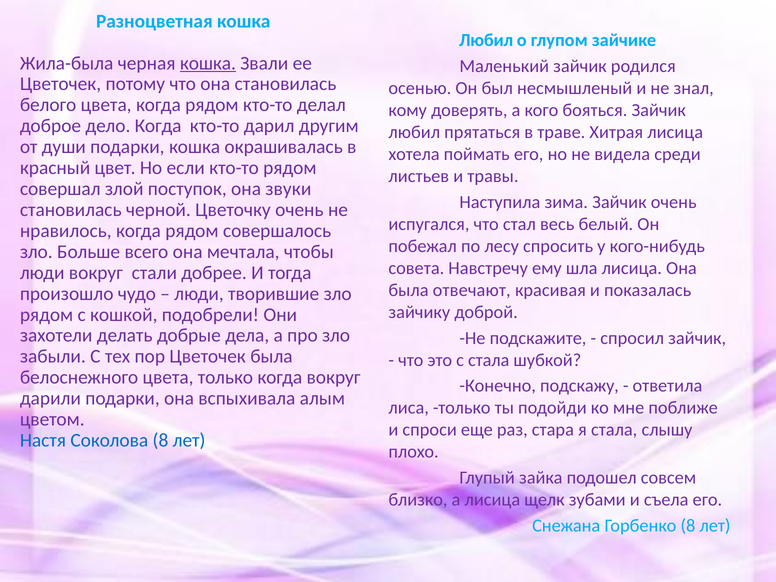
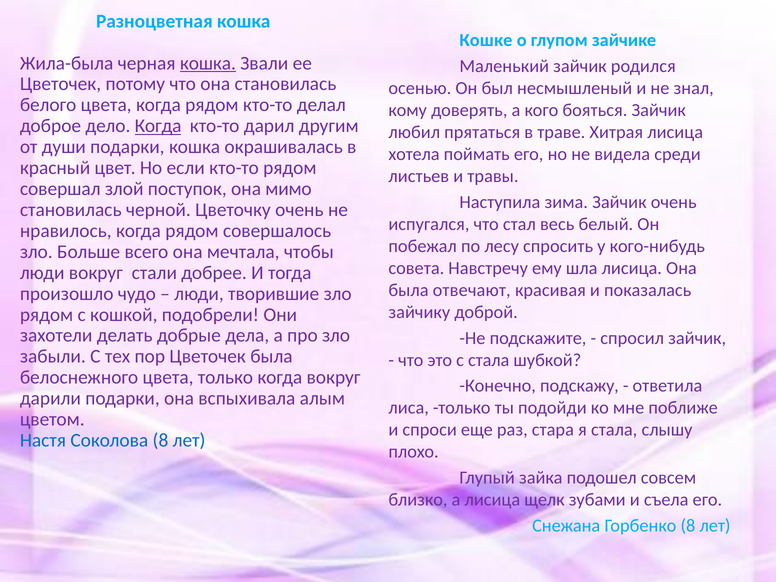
Любил at (486, 40): Любил -> Кошке
Когда at (158, 126) underline: none -> present
звуки: звуки -> мимо
